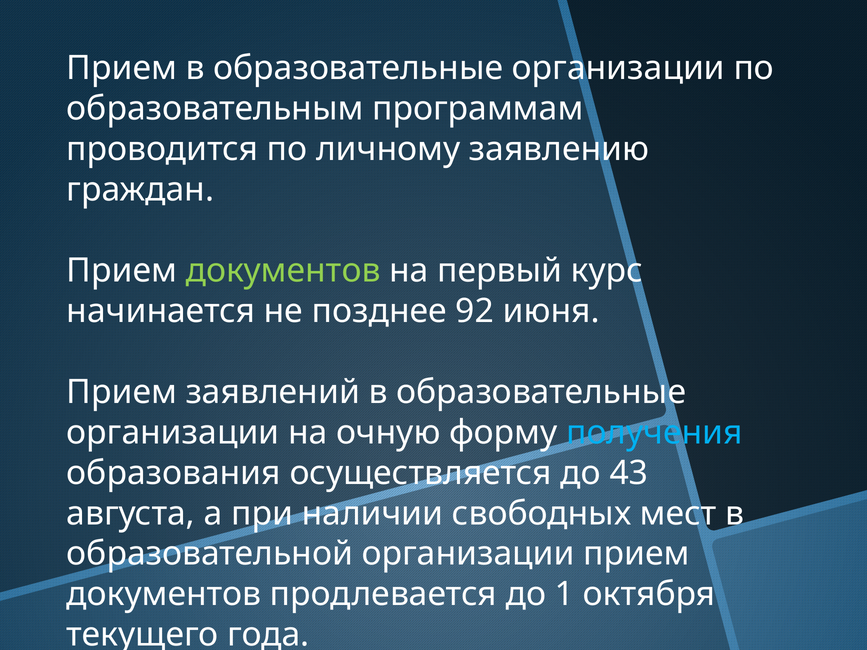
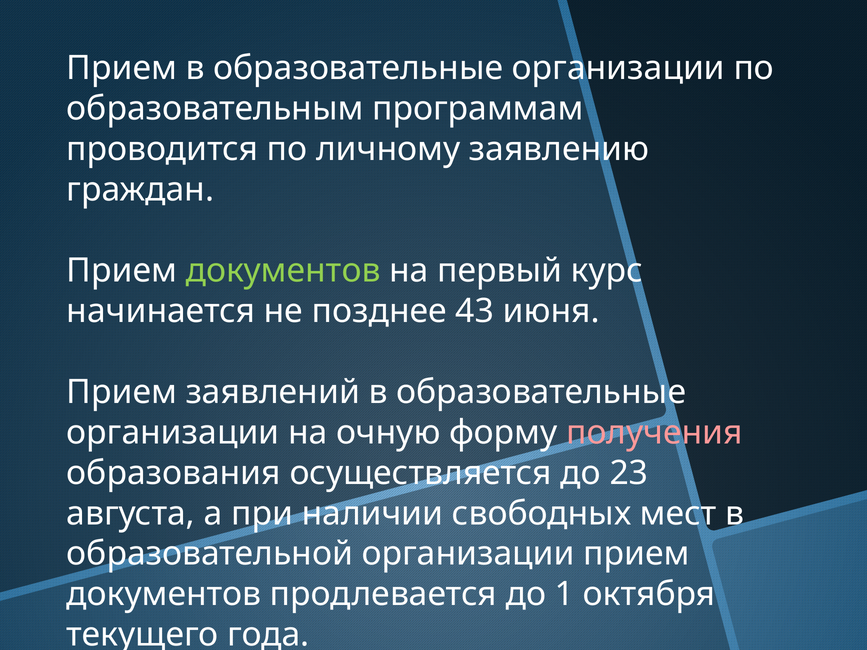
92: 92 -> 43
получения colour: light blue -> pink
43: 43 -> 23
